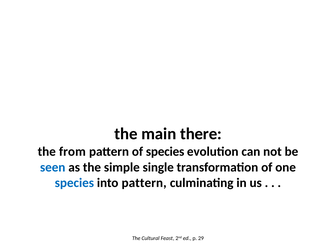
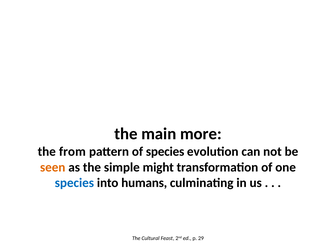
there: there -> more
seen colour: blue -> orange
single: single -> might
into pattern: pattern -> humans
